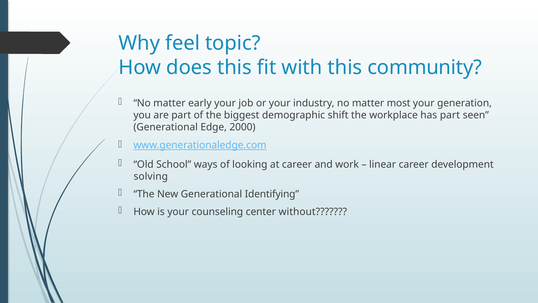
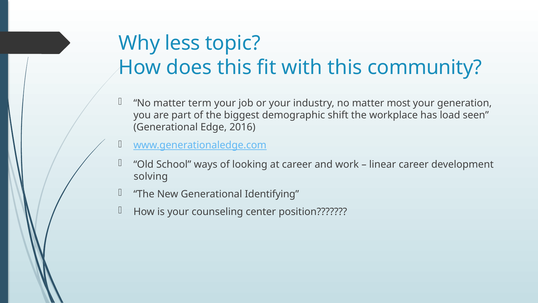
feel: feel -> less
early: early -> term
has part: part -> load
2000: 2000 -> 2016
without: without -> position
